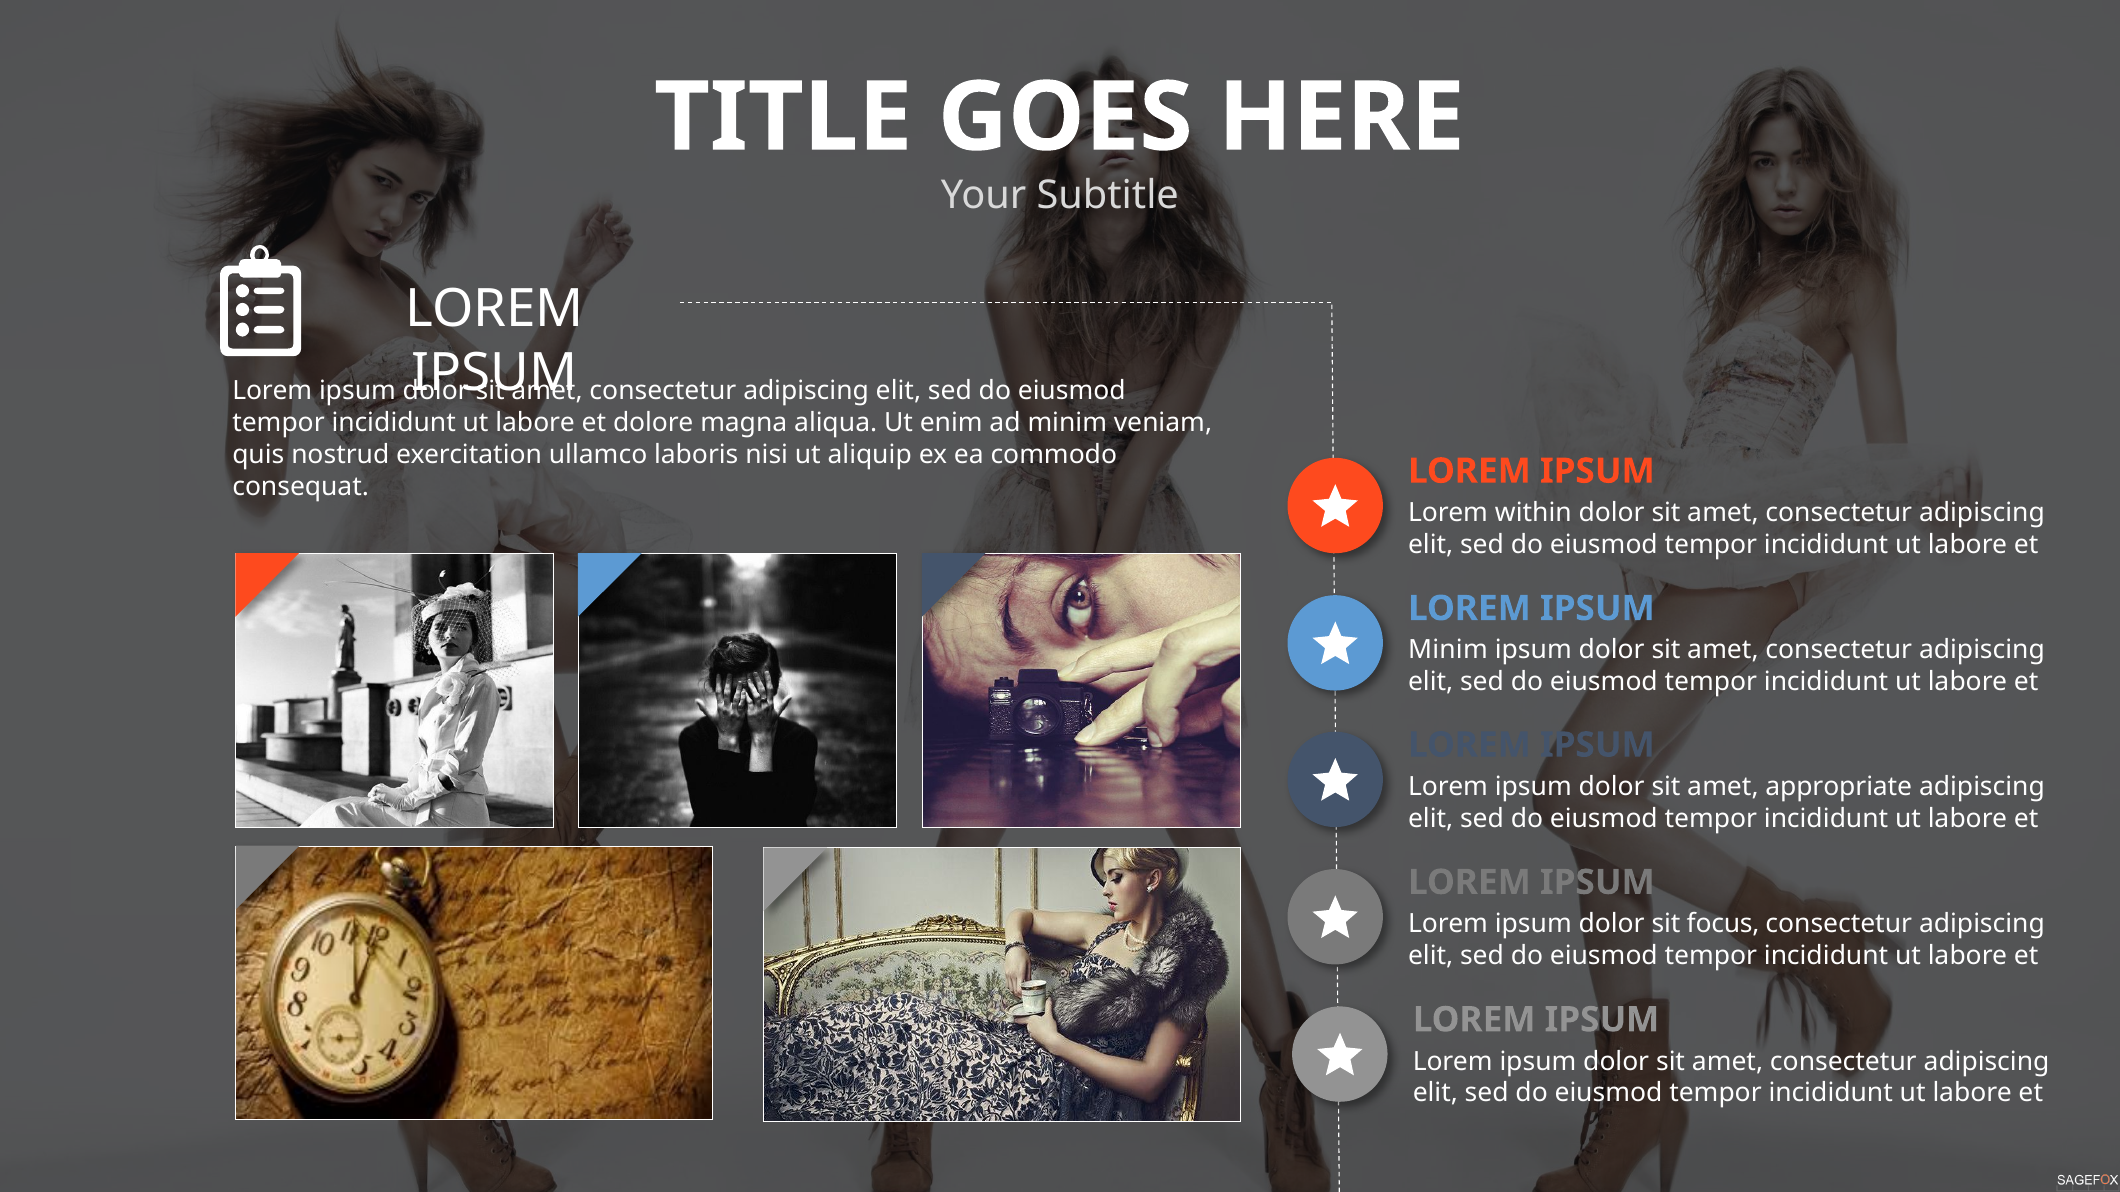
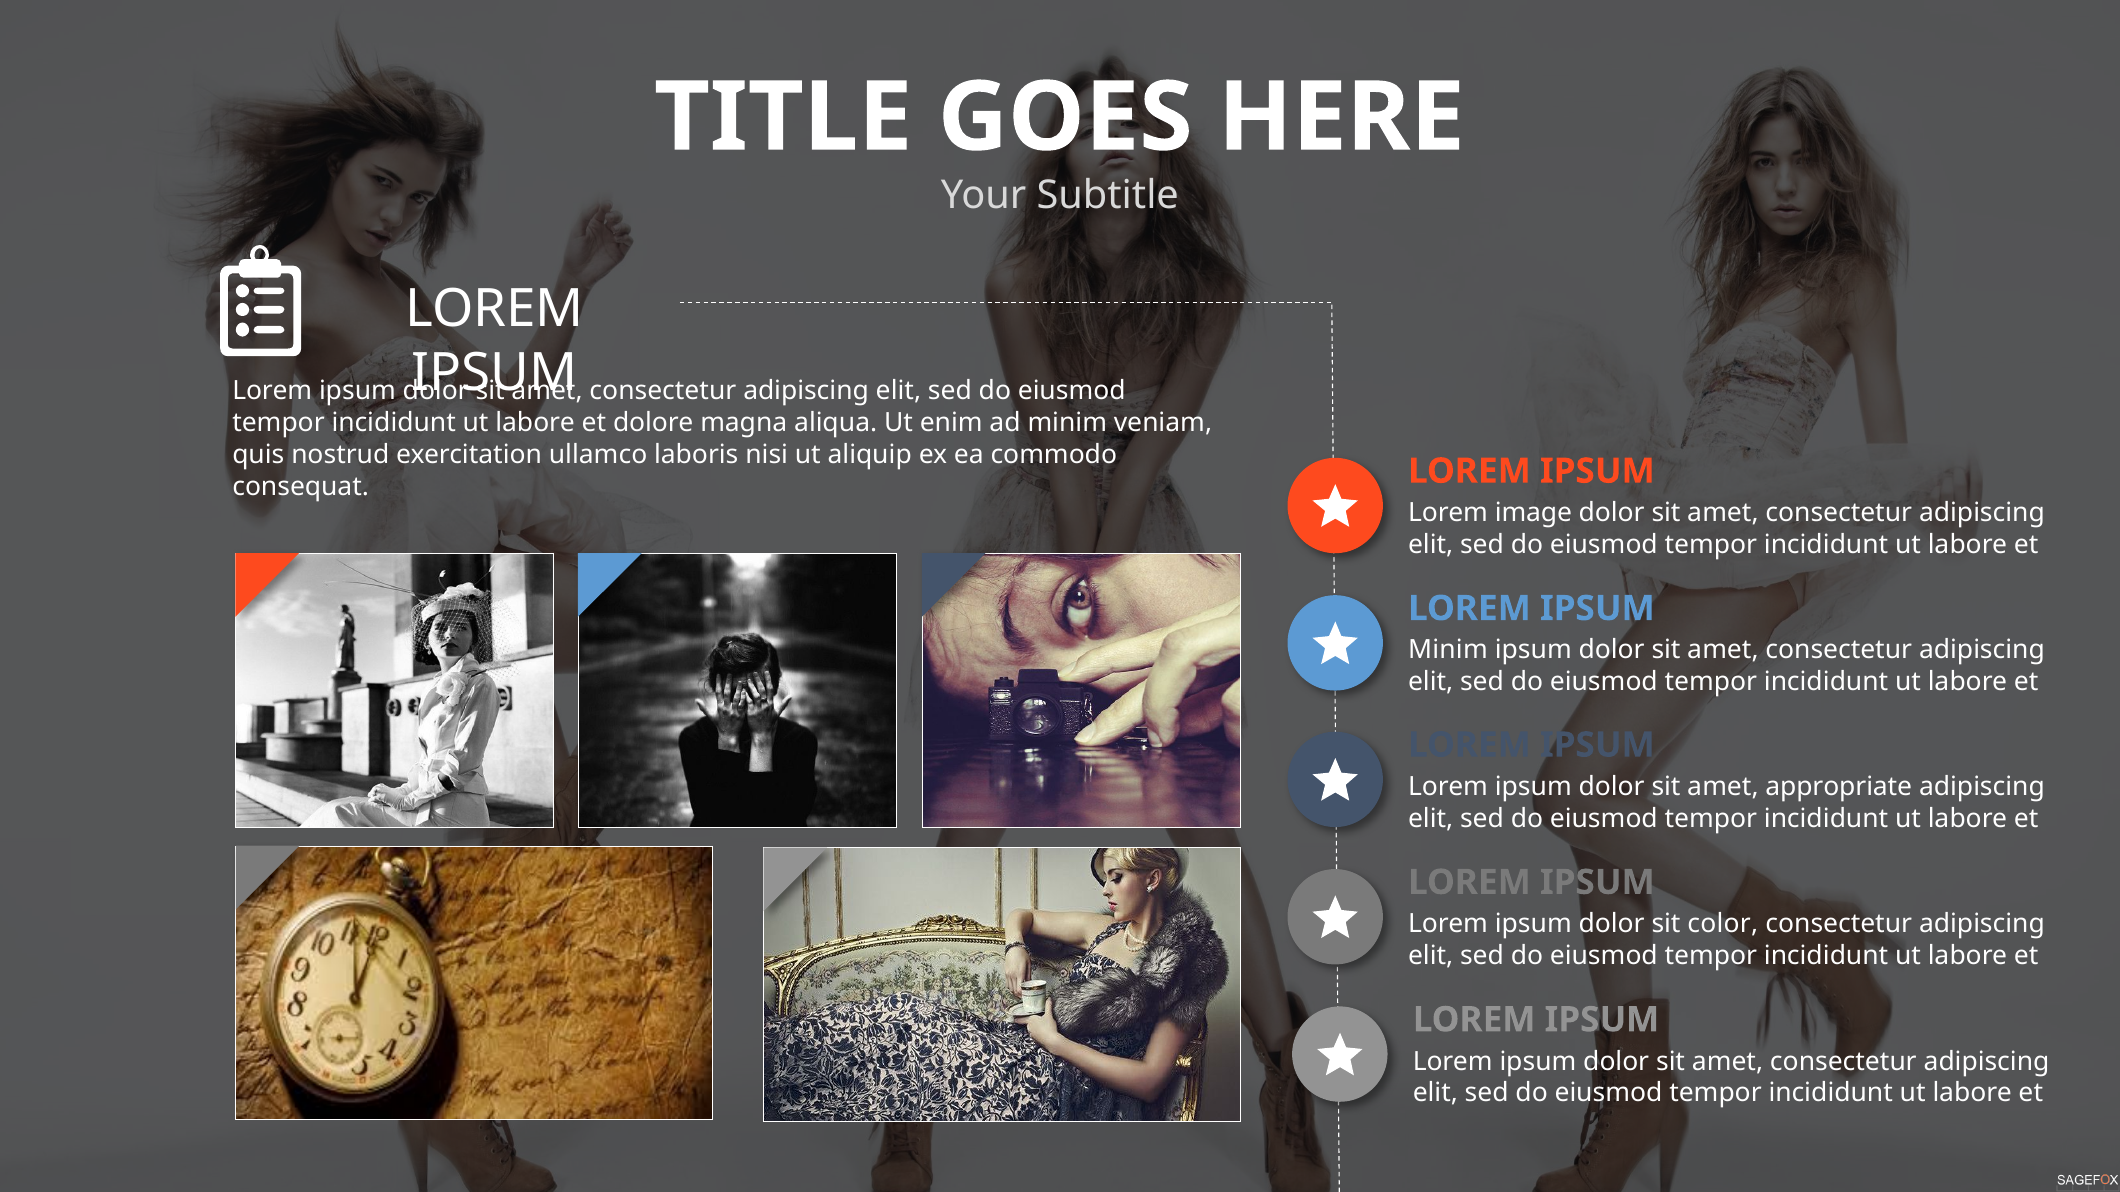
within: within -> image
focus: focus -> color
